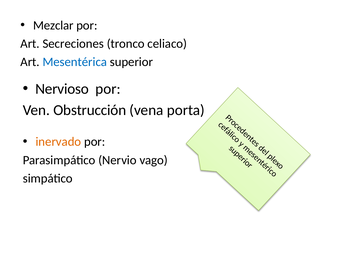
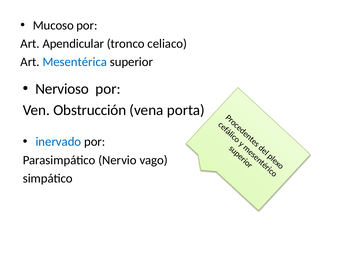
Mezclar: Mezclar -> Mucoso
Secreciones: Secreciones -> Apendicular
inervado colour: orange -> blue
